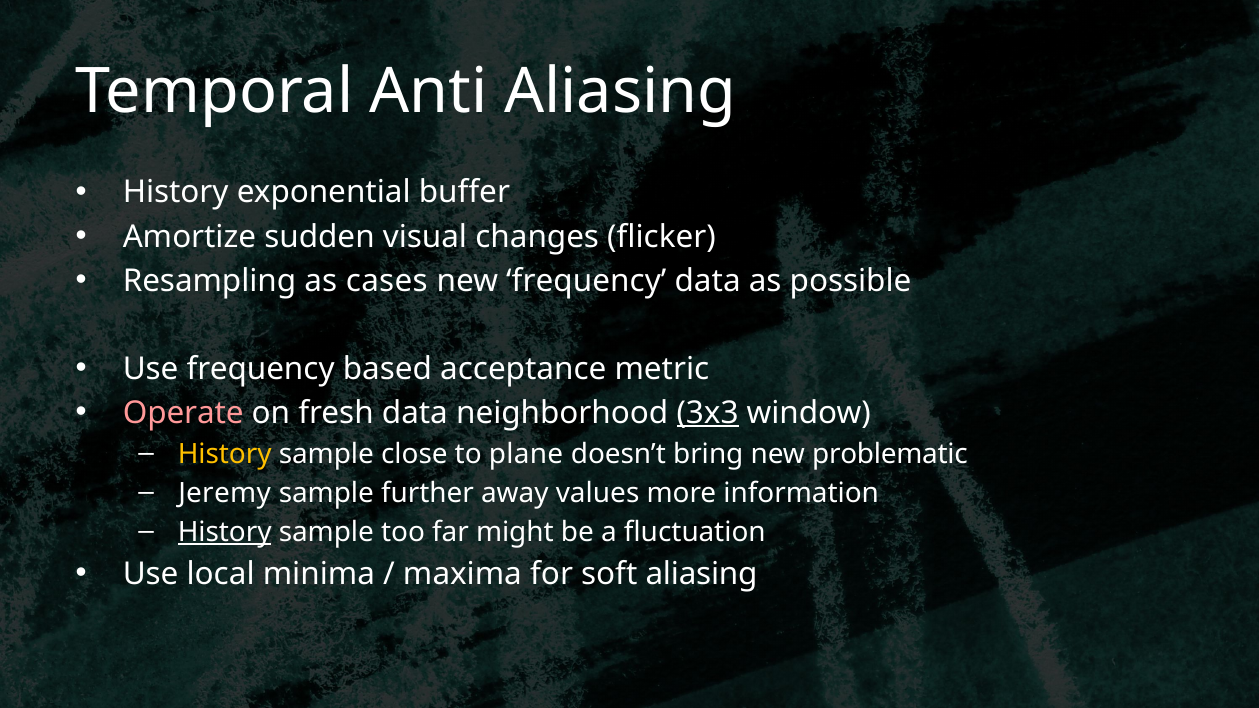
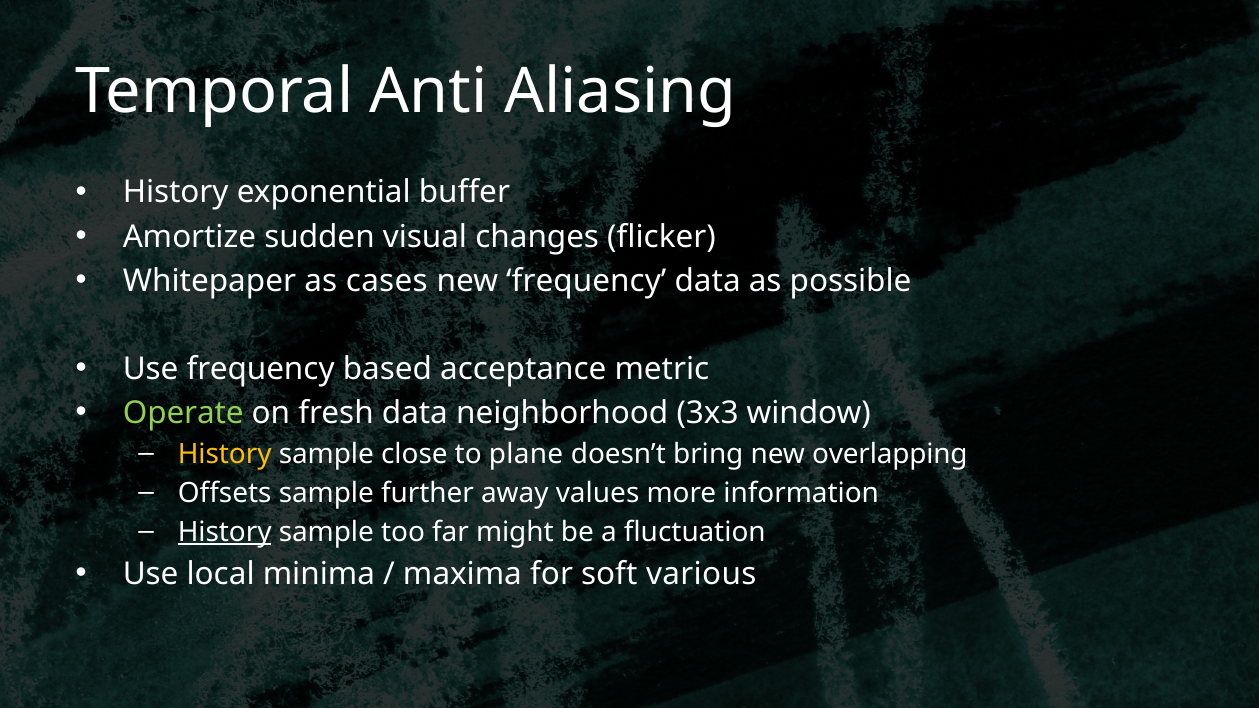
Resampling: Resampling -> Whitepaper
Operate colour: pink -> light green
3x3 underline: present -> none
problematic: problematic -> overlapping
Jeremy: Jeremy -> Offsets
soft aliasing: aliasing -> various
